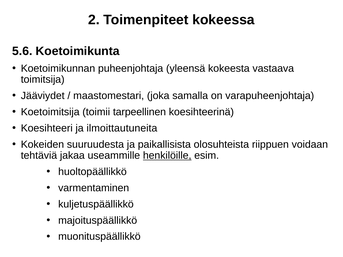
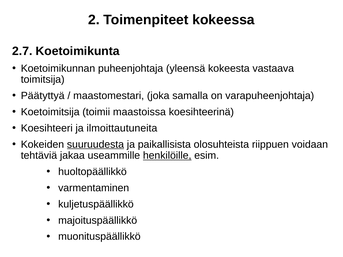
5.6: 5.6 -> 2.7
Jääviydet: Jääviydet -> Päätyttyä
tarpeellinen: tarpeellinen -> maastoissa
suuruudesta underline: none -> present
